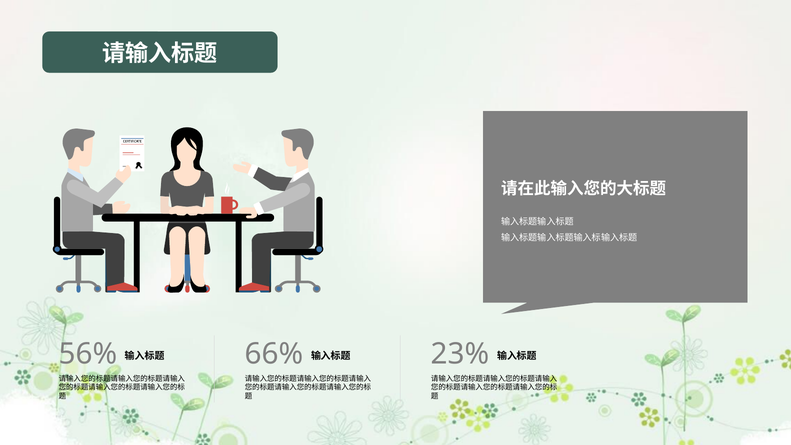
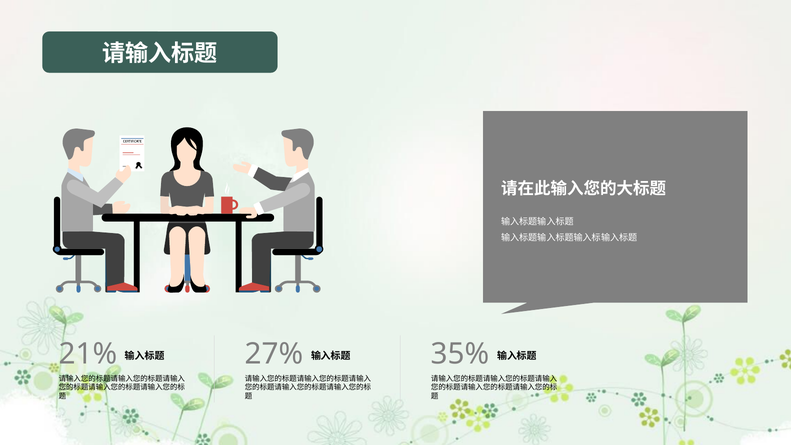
56%: 56% -> 21%
66%: 66% -> 27%
23%: 23% -> 35%
